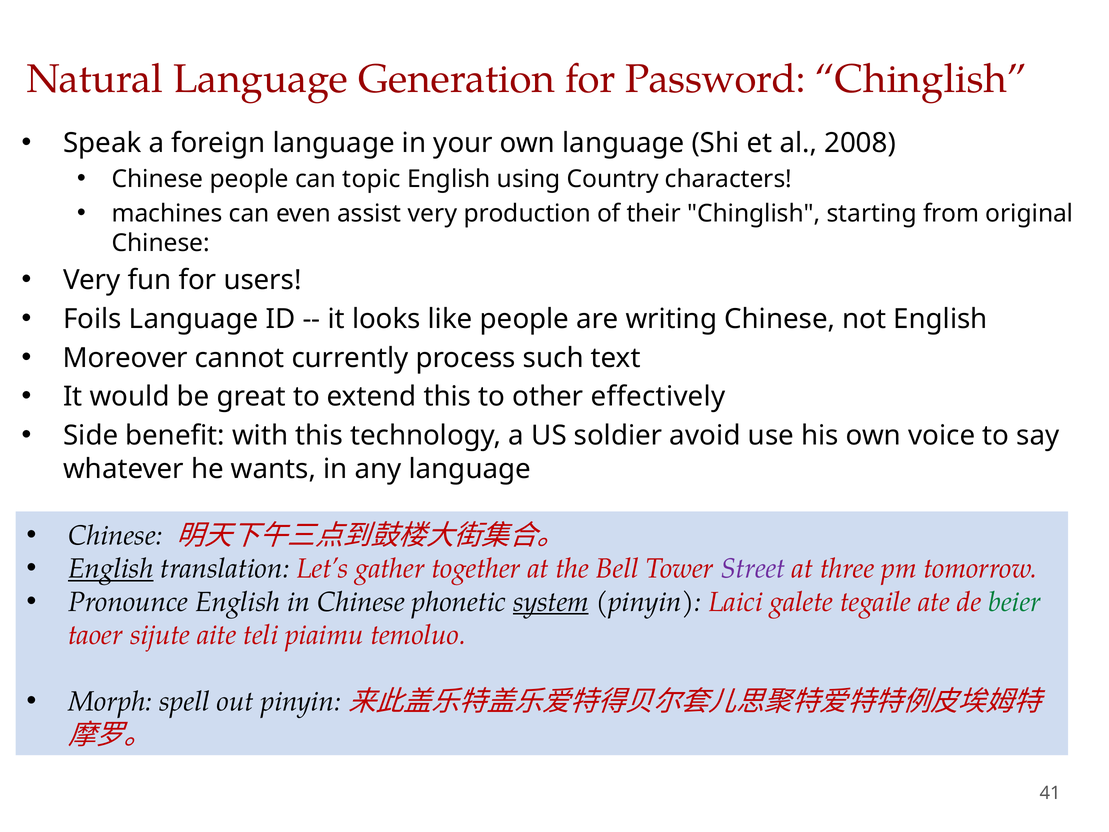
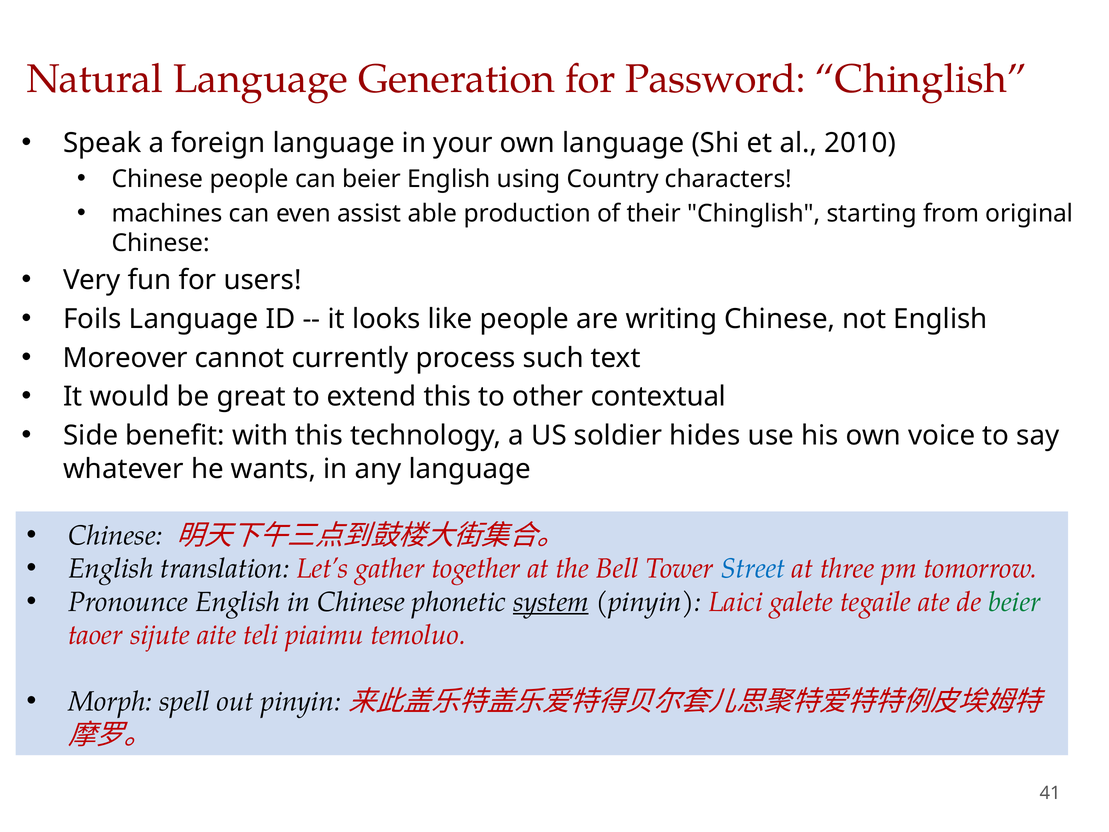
2008: 2008 -> 2010
can topic: topic -> beier
assist very: very -> able
effectively: effectively -> contextual
avoid: avoid -> hides
English at (111, 569) underline: present -> none
Street colour: purple -> blue
